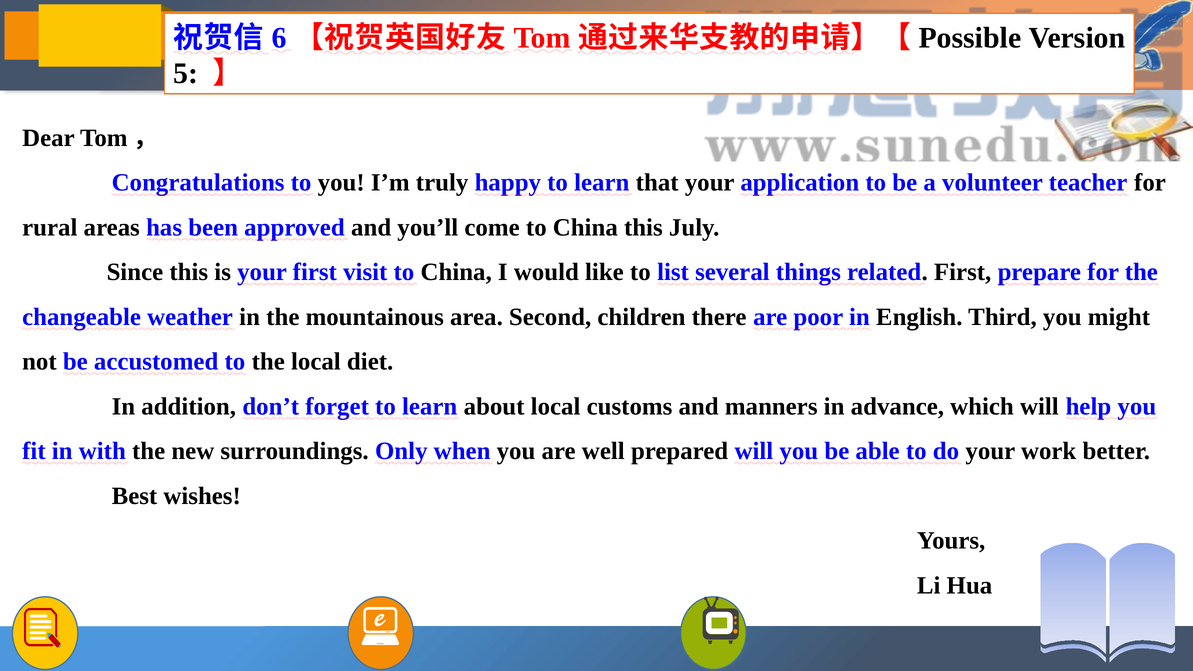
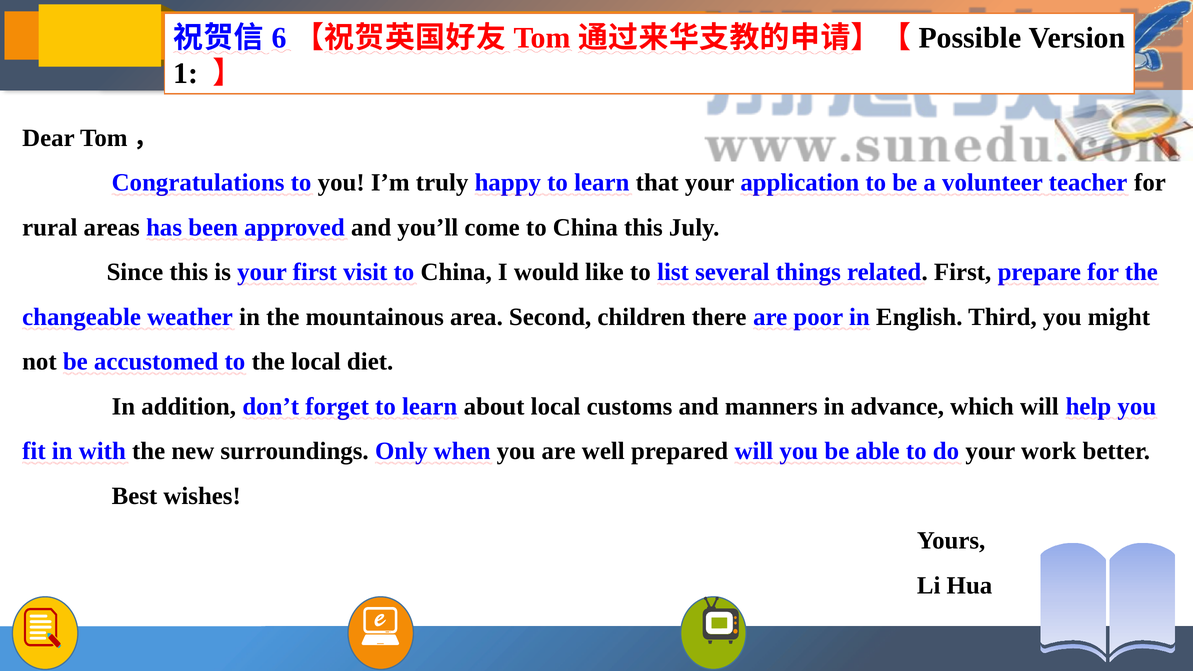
5: 5 -> 1
